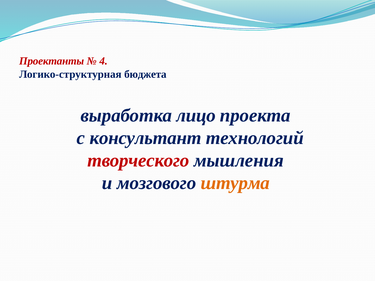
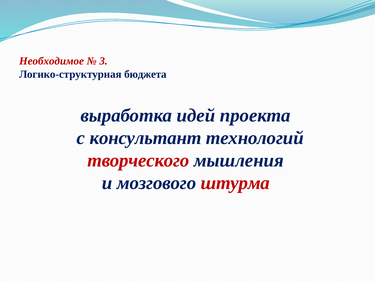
Проектанты: Проектанты -> Необходимое
4: 4 -> 3
лицо: лицо -> идей
штурма colour: orange -> red
